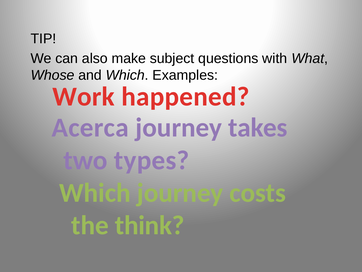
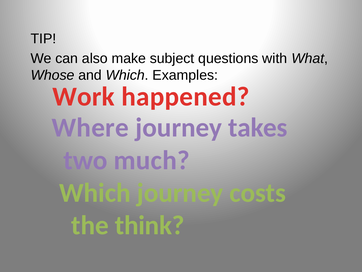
Acerca: Acerca -> Where
types: types -> much
